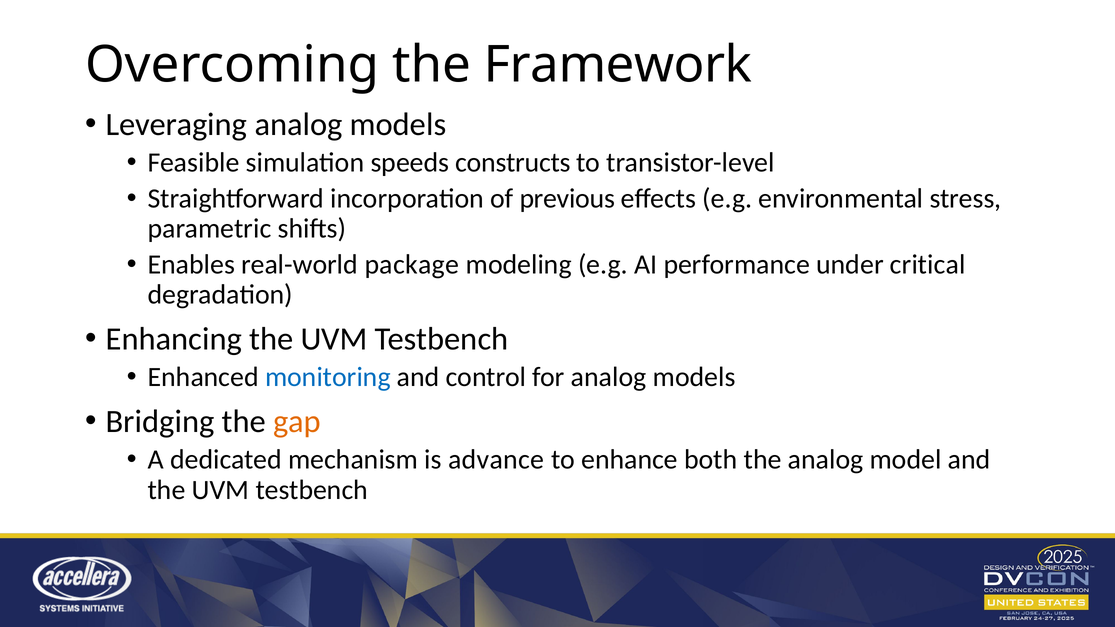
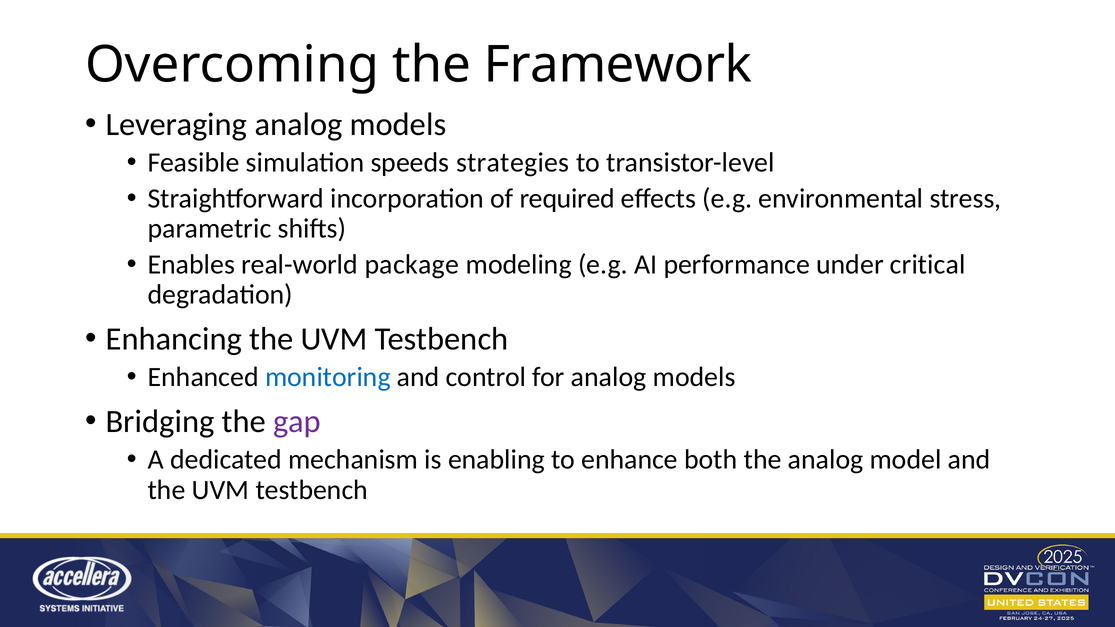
constructs: constructs -> strategies
previous: previous -> required
gap colour: orange -> purple
advance: advance -> enabling
